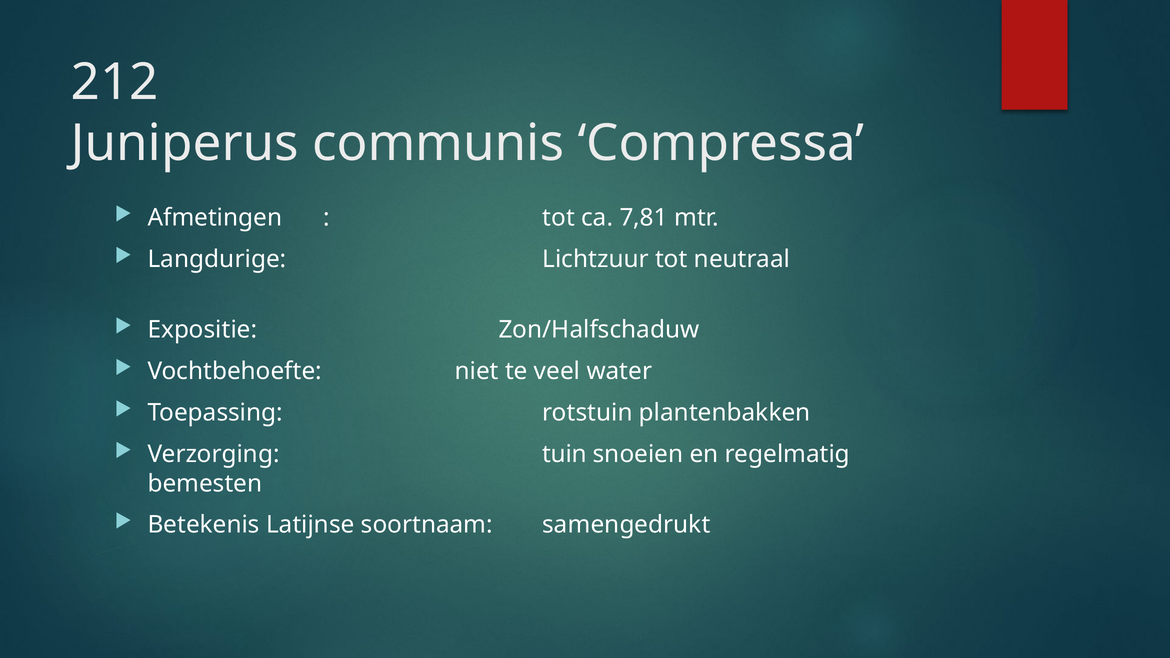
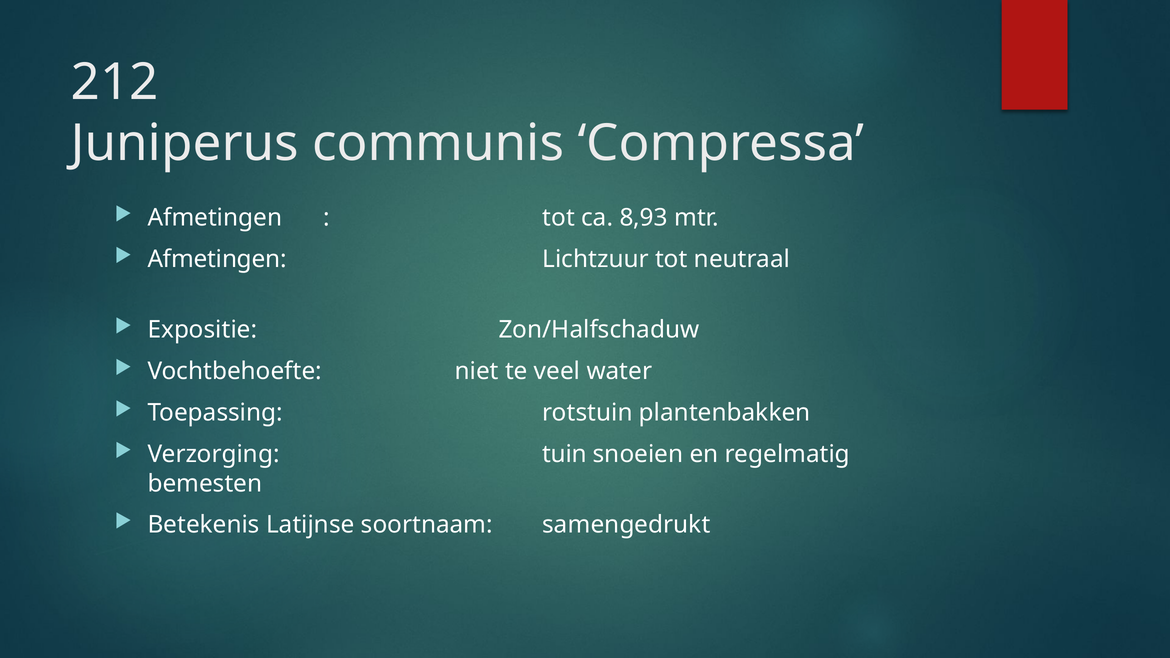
7,81: 7,81 -> 8,93
Langdurige at (217, 259): Langdurige -> Afmetingen
